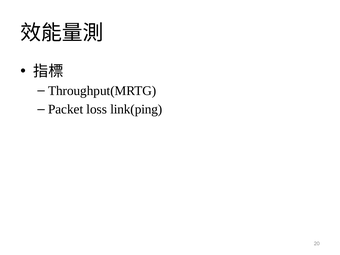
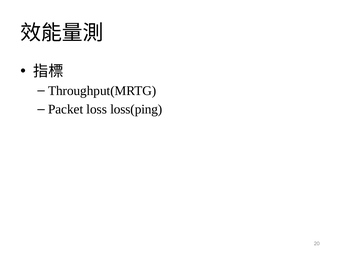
link(ping: link(ping -> loss(ping
